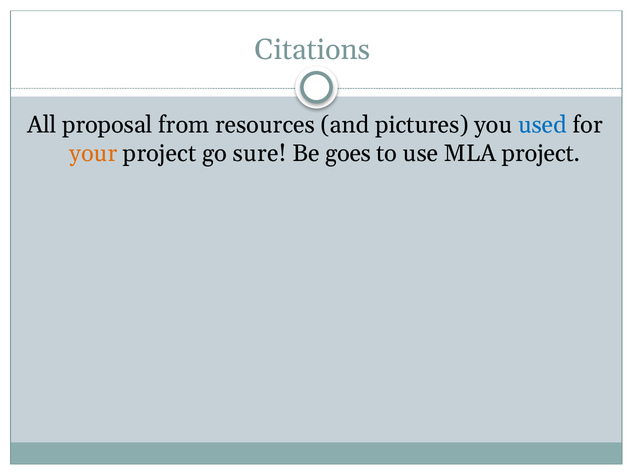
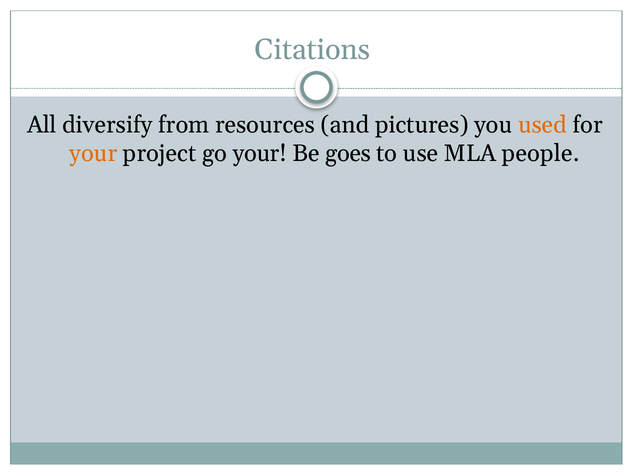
proposal: proposal -> diversify
used colour: blue -> orange
go sure: sure -> your
MLA project: project -> people
